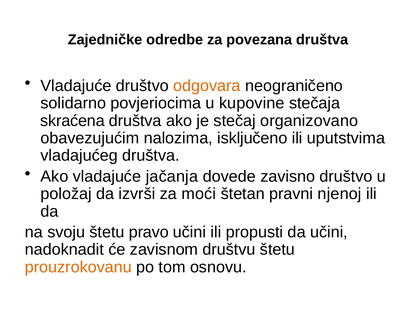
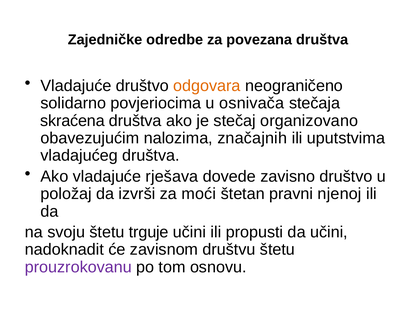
kupovine: kupovine -> osnivača
isključeno: isključeno -> značajnih
jačanja: jačanja -> rješava
pravo: pravo -> trguje
prouzrokovanu colour: orange -> purple
